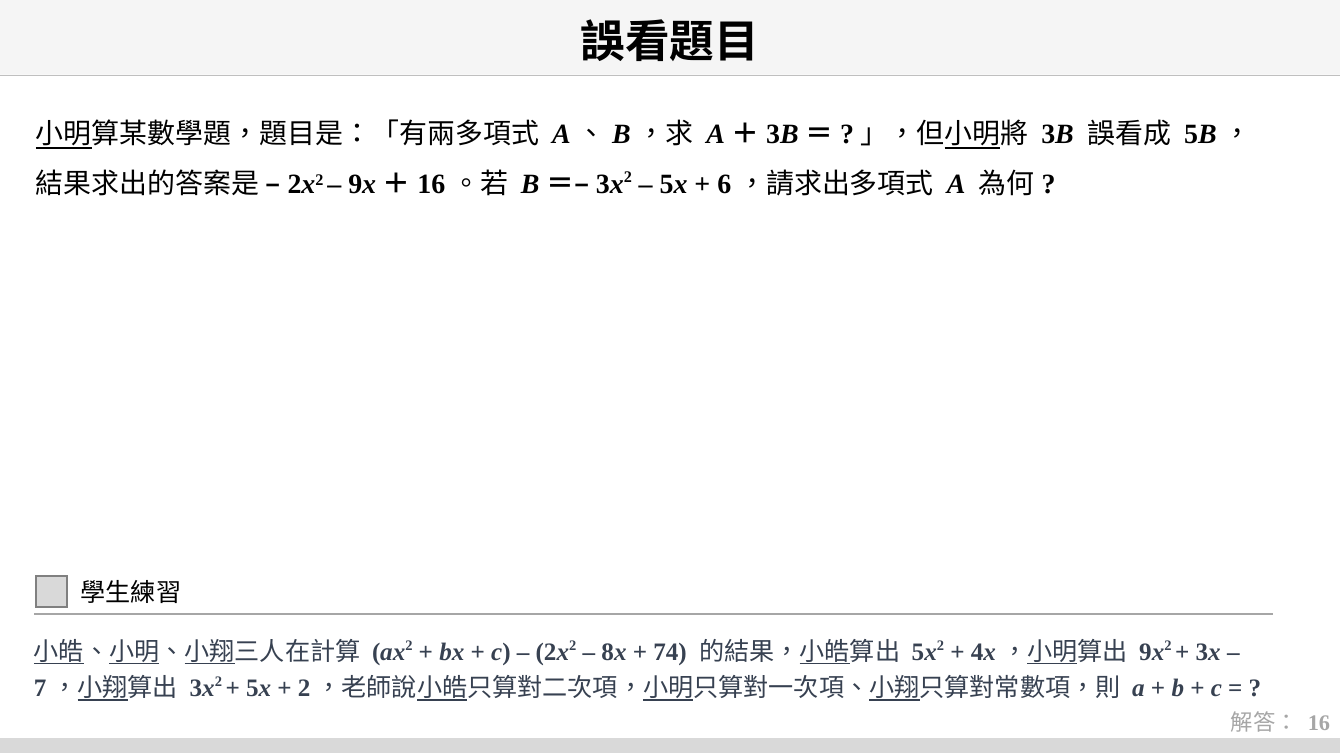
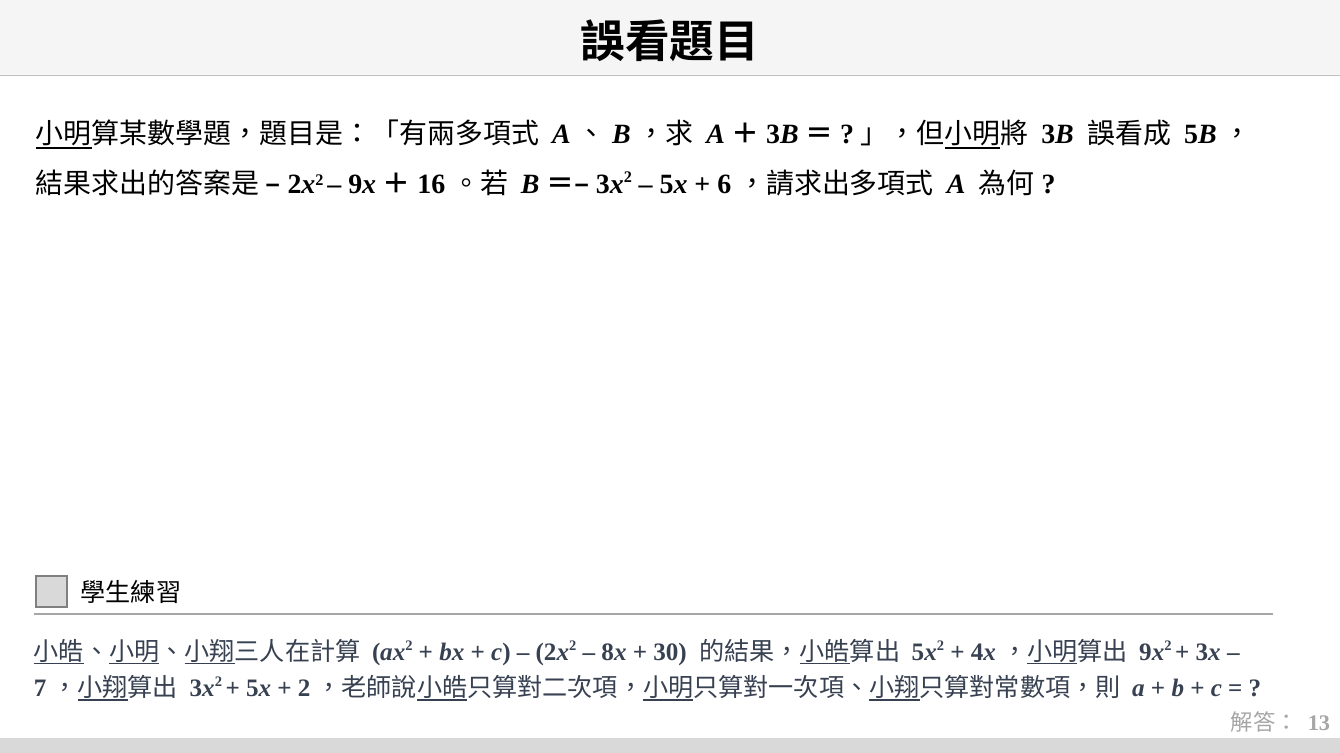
74: 74 -> 30
16: 16 -> 13
